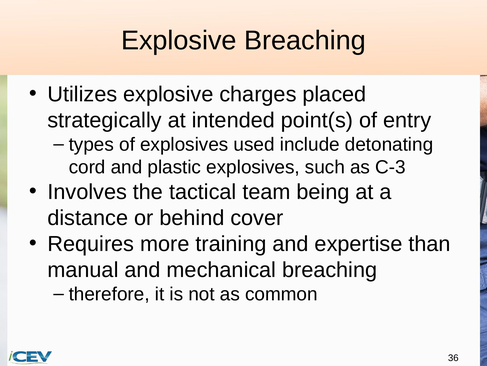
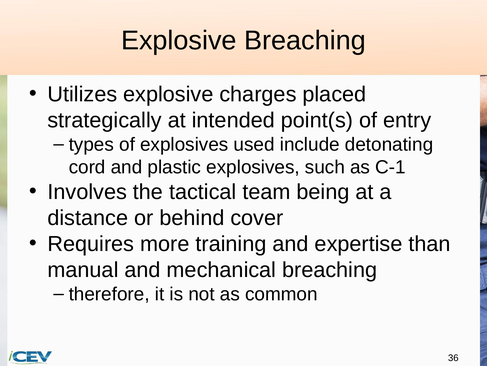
C-3: C-3 -> C-1
